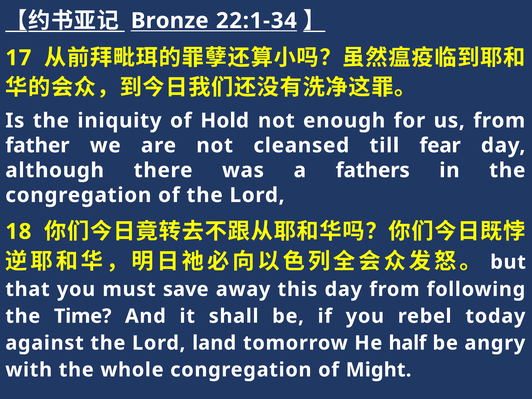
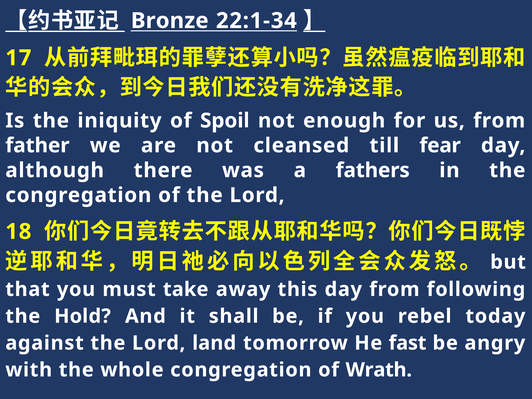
Hold: Hold -> Spoil
save: save -> take
Time: Time -> Hold
half: half -> fast
Might: Might -> Wrath
